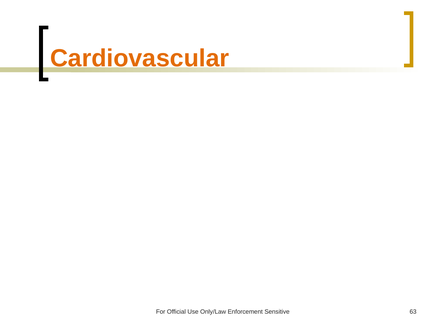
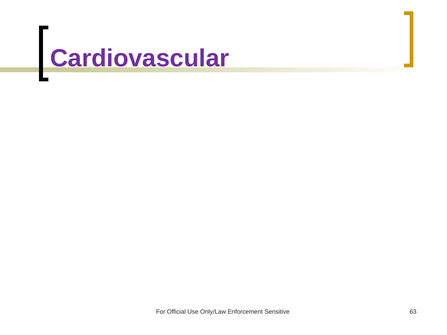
Cardiovascular colour: orange -> purple
